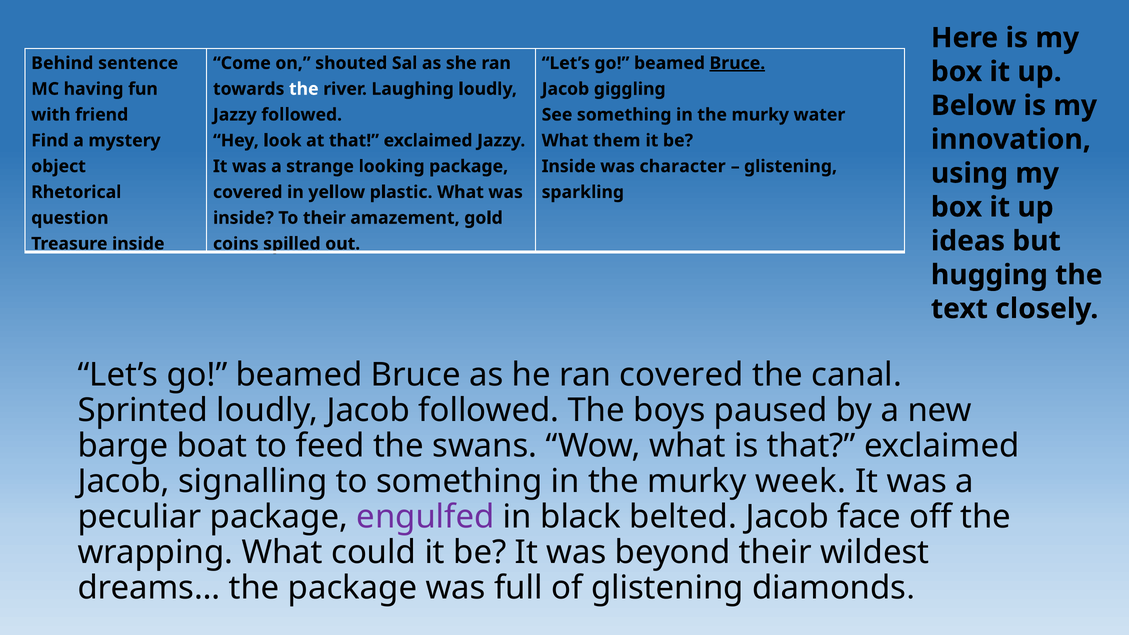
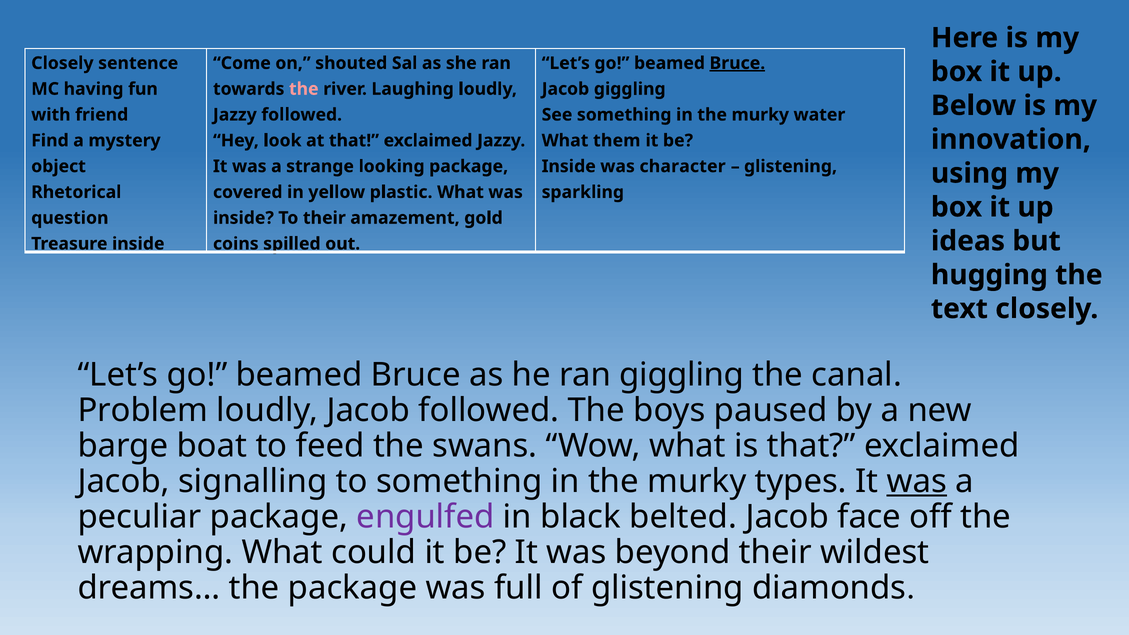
Behind at (62, 63): Behind -> Closely
the at (304, 89) colour: white -> pink
ran covered: covered -> giggling
Sprinted: Sprinted -> Problem
week: week -> types
was at (917, 481) underline: none -> present
